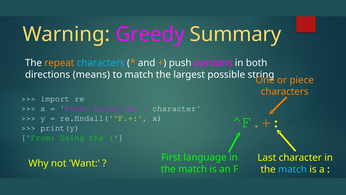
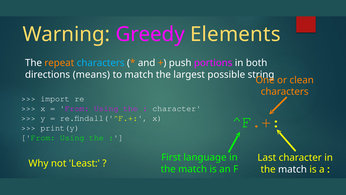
Summary: Summary -> Elements
piece: piece -> clean
Want: Want -> Least
match at (292, 169) colour: light blue -> white
